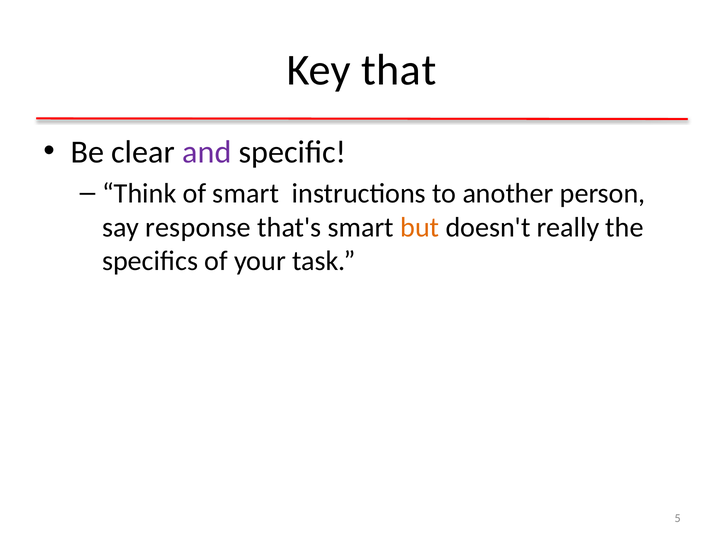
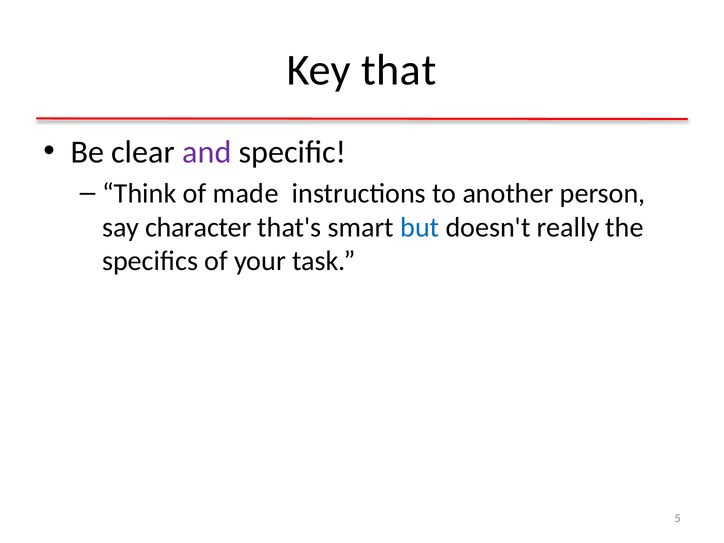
of smart: smart -> made
response: response -> character
but colour: orange -> blue
